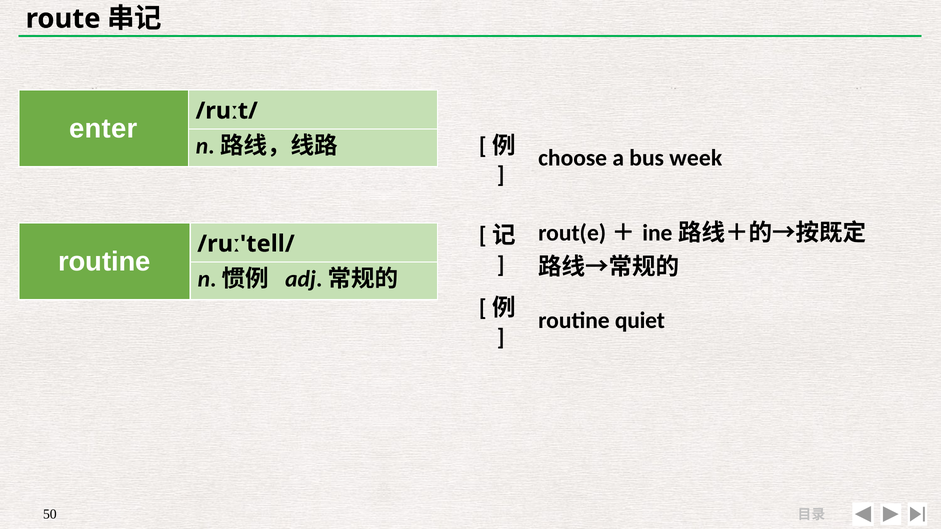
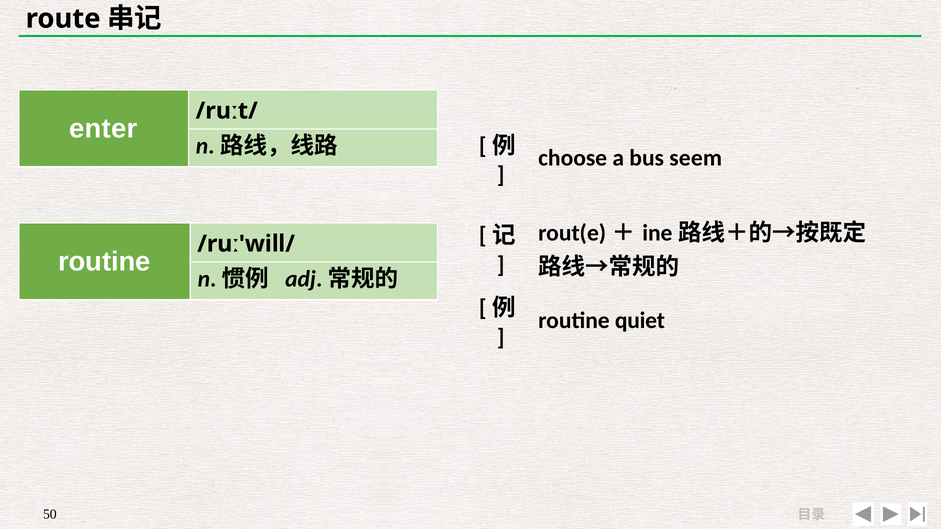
week: week -> seem
/ruː'tell/: /ruː'tell/ -> /ruː'will/
